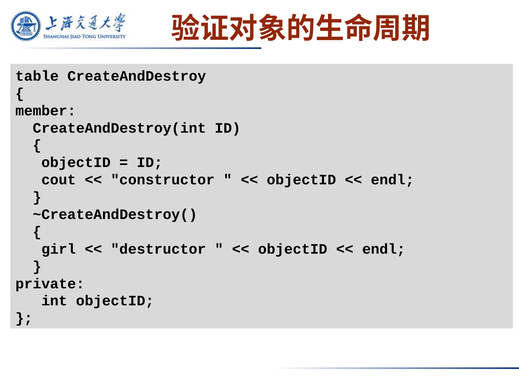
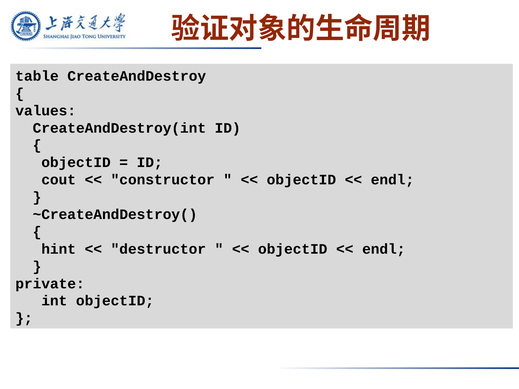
member: member -> values
girl: girl -> hint
